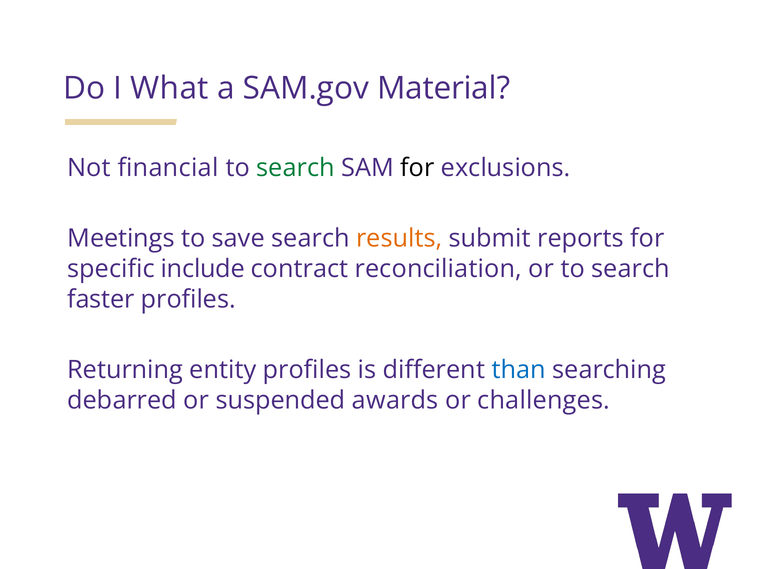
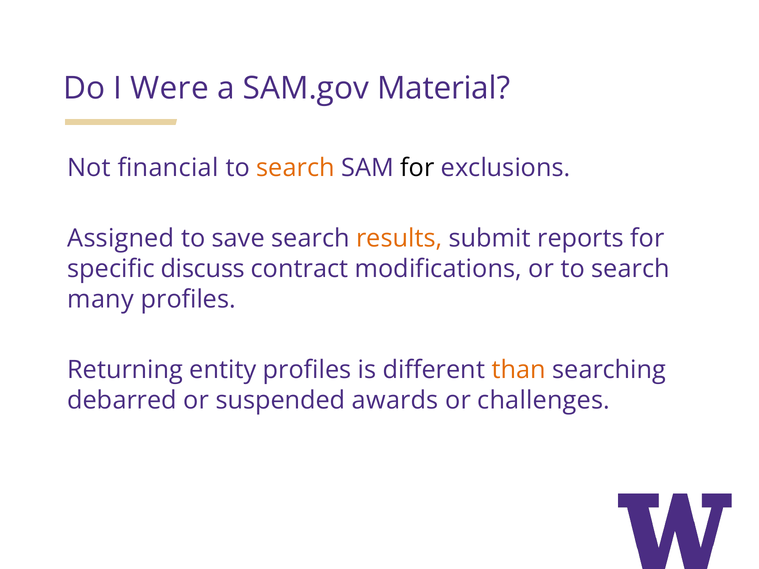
What: What -> Were
search at (296, 168) colour: green -> orange
Meetings: Meetings -> Assigned
include: include -> discuss
reconciliation: reconciliation -> modifications
faster: faster -> many
than colour: blue -> orange
